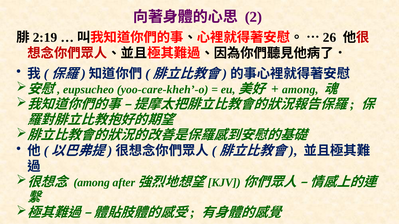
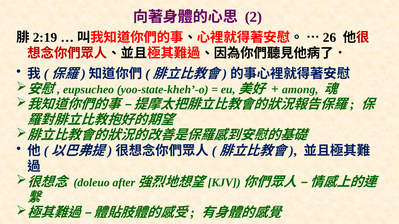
yoo-care-kheh’-o: yoo-care-kheh’-o -> yoo-state-kheh’-o
among at (92, 183): among -> doleuo
